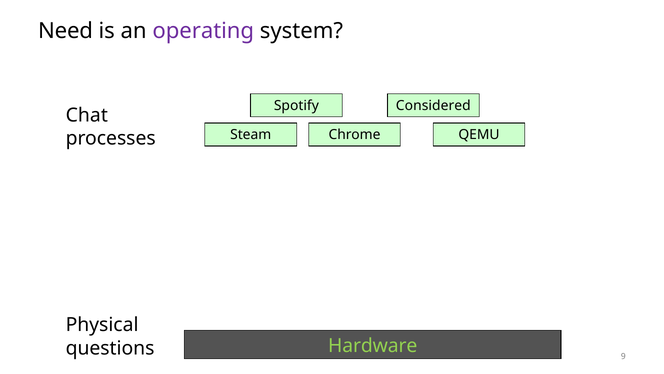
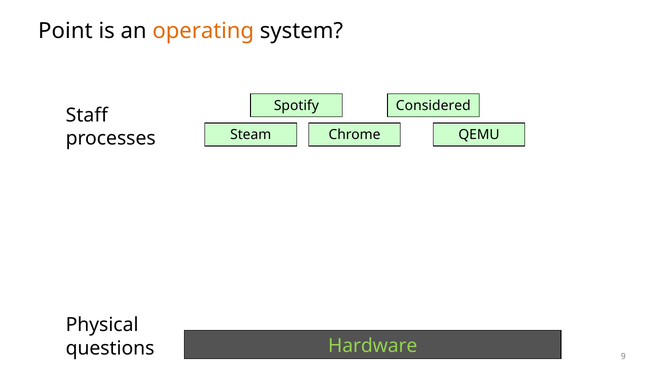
Need: Need -> Point
operating colour: purple -> orange
Chat: Chat -> Staff
